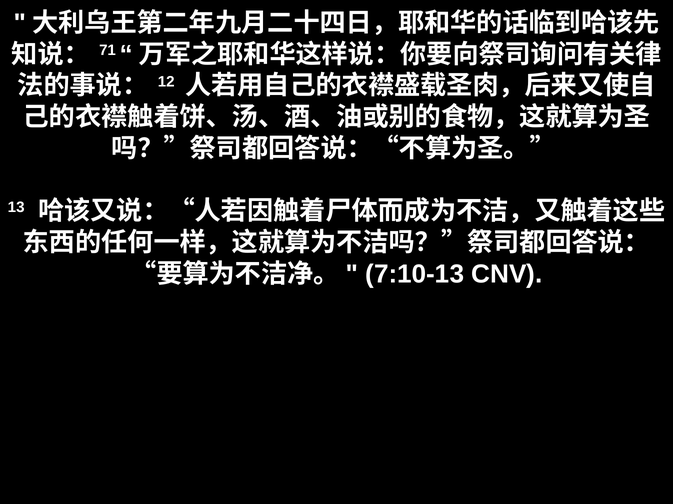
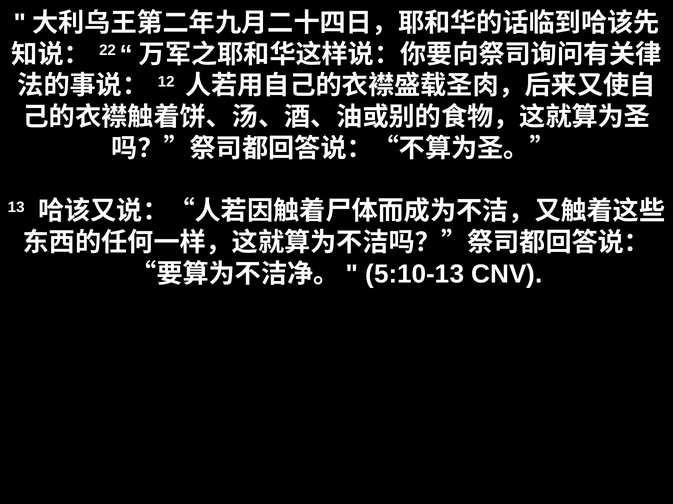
71: 71 -> 22
7:10-13: 7:10-13 -> 5:10-13
